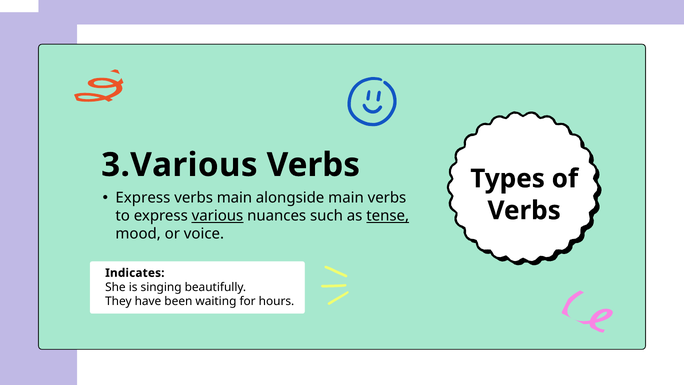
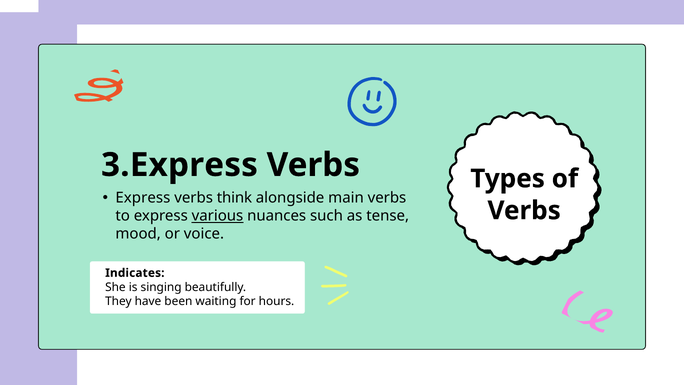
3.Various: 3.Various -> 3.Express
verbs main: main -> think
tense underline: present -> none
